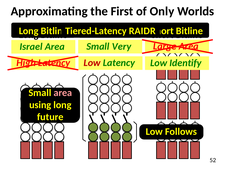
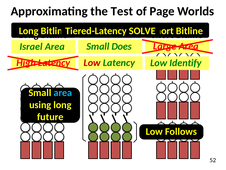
First: First -> Test
Only: Only -> Page
RAIDR: RAIDR -> SOLVE
Very: Very -> Does
area at (63, 93) colour: pink -> light blue
